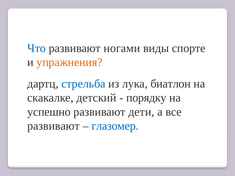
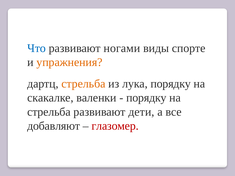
стрельба at (83, 84) colour: blue -> orange
лука биатлон: биатлон -> порядку
детский: детский -> валенки
успешно at (49, 112): успешно -> стрельба
развивают at (54, 126): развивают -> добавляют
глазомер colour: blue -> red
